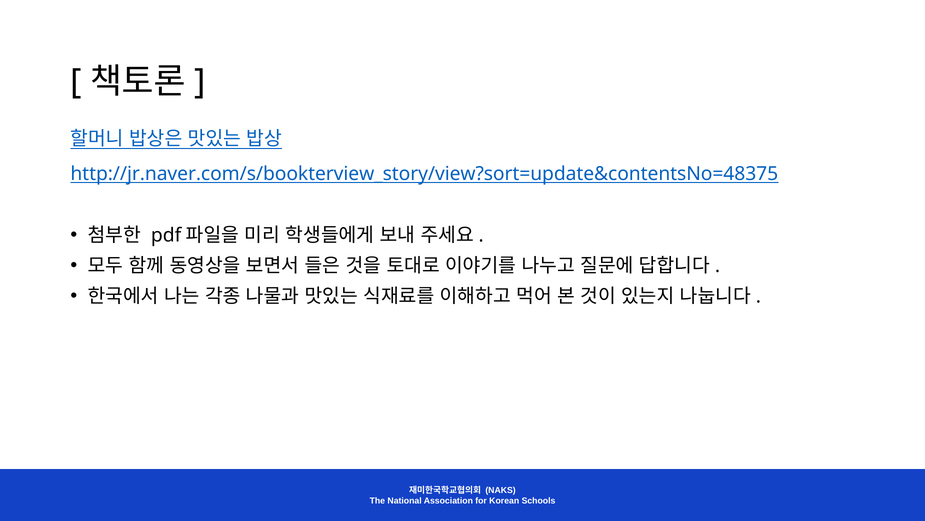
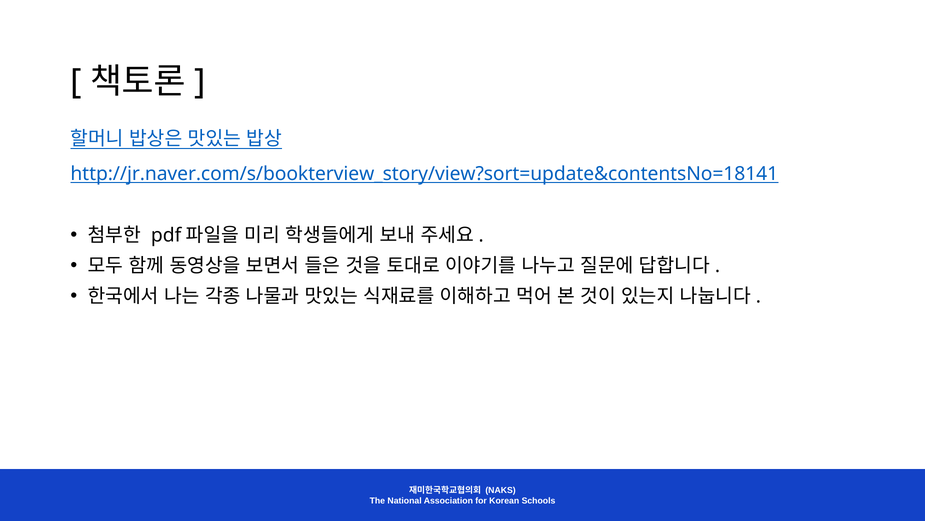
http://jr.naver.com/s/bookterview_story/view?sort=update&contentsNo=48375: http://jr.naver.com/s/bookterview_story/view?sort=update&contentsNo=48375 -> http://jr.naver.com/s/bookterview_story/view?sort=update&contentsNo=18141
